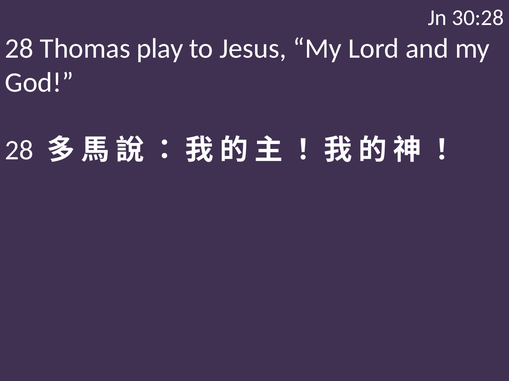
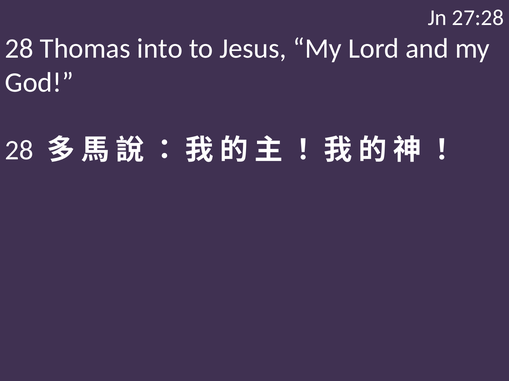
30:28: 30:28 -> 27:28
play: play -> into
